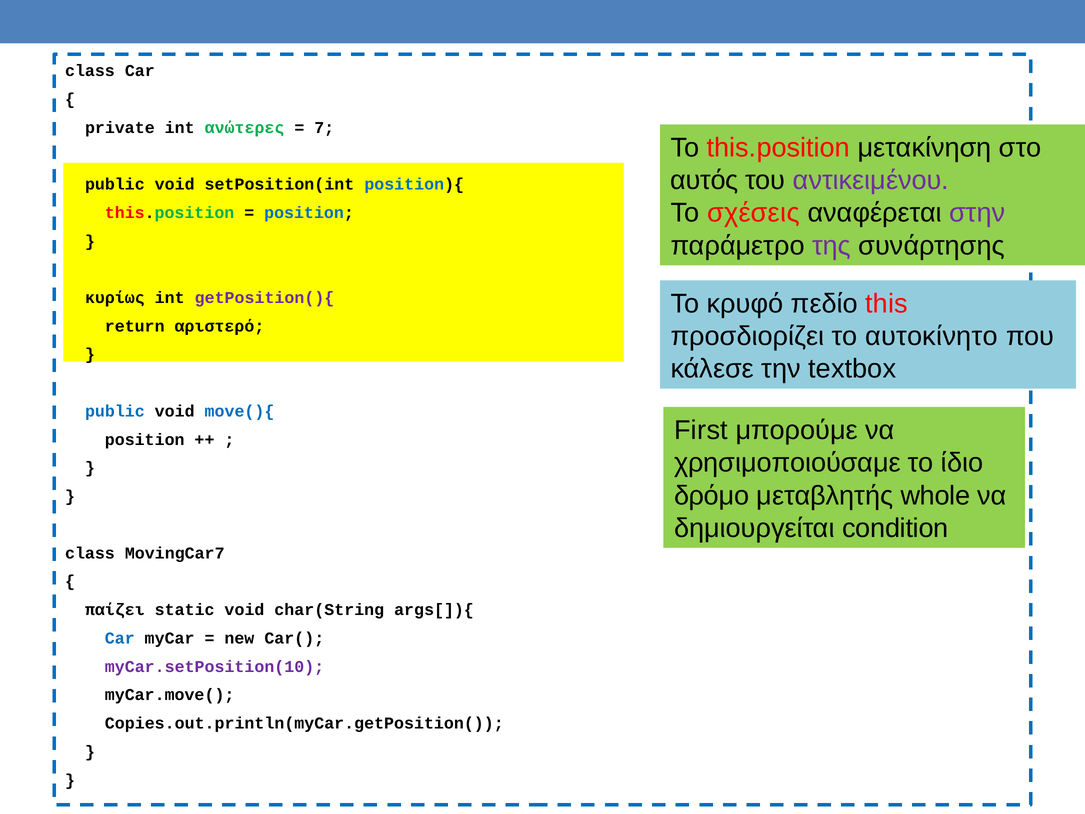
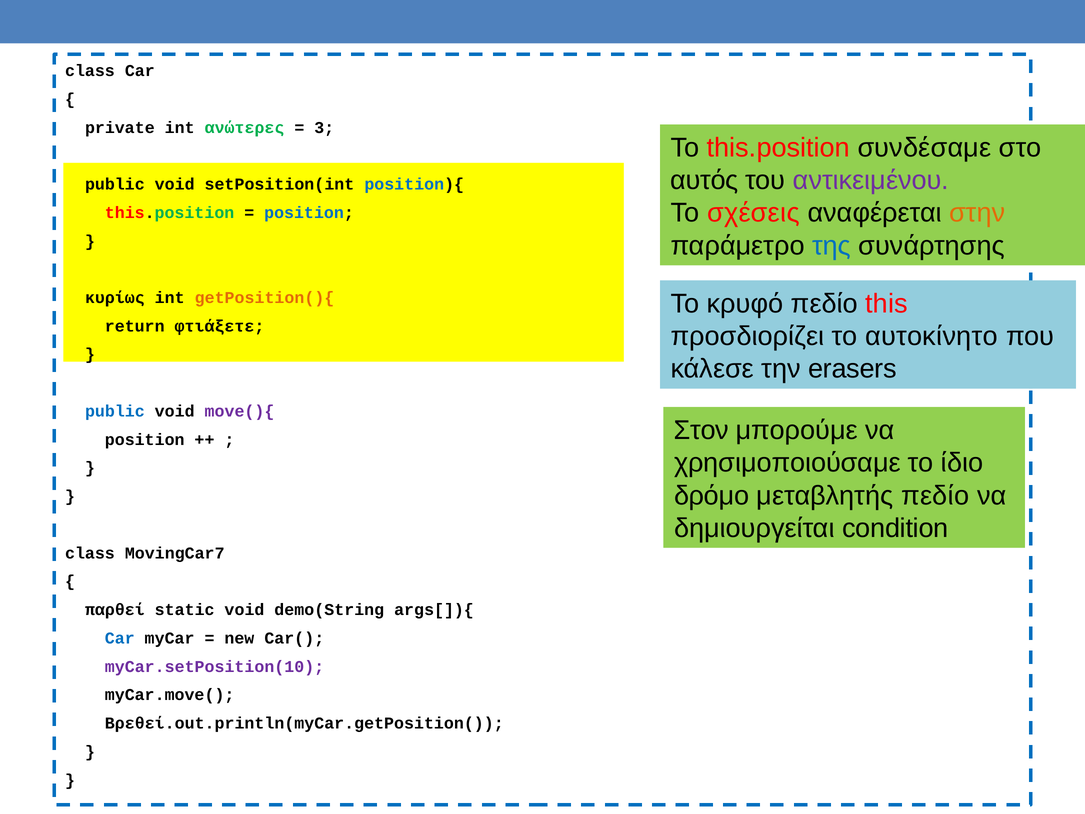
7: 7 -> 3
μετακίνηση: μετακίνηση -> συνδέσαμε
στην colour: purple -> orange
της colour: purple -> blue
getPosition(){ colour: purple -> orange
αριστερό: αριστερό -> φτιάξετε
textbox: textbox -> erasers
move(){ colour: blue -> purple
First: First -> Στον
μεταβλητής whole: whole -> πεδίο
παίζει: παίζει -> παρθεί
char(String: char(String -> demo(String
Copies.out.println(myCar.getPosition(: Copies.out.println(myCar.getPosition( -> Βρεθεί.out.println(myCar.getPosition(
